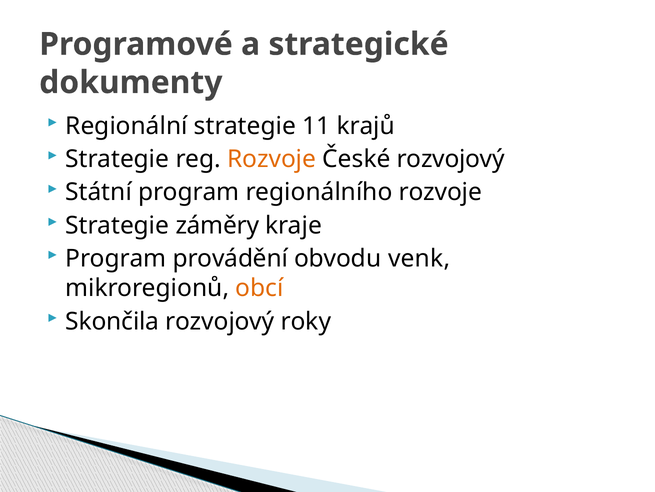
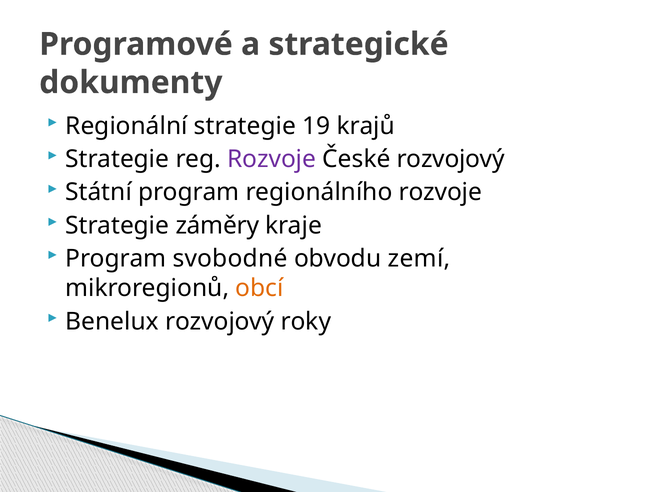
11: 11 -> 19
Rozvoje at (272, 159) colour: orange -> purple
provádění: provádění -> svobodné
venk: venk -> zemí
Skončila: Skončila -> Benelux
